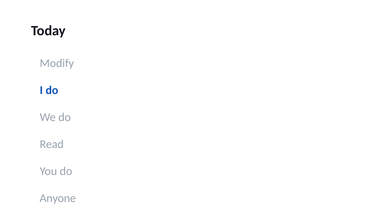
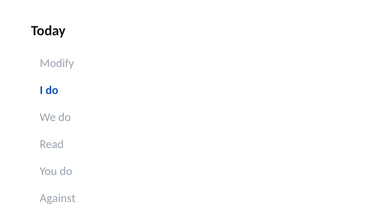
Anyone: Anyone -> Against
